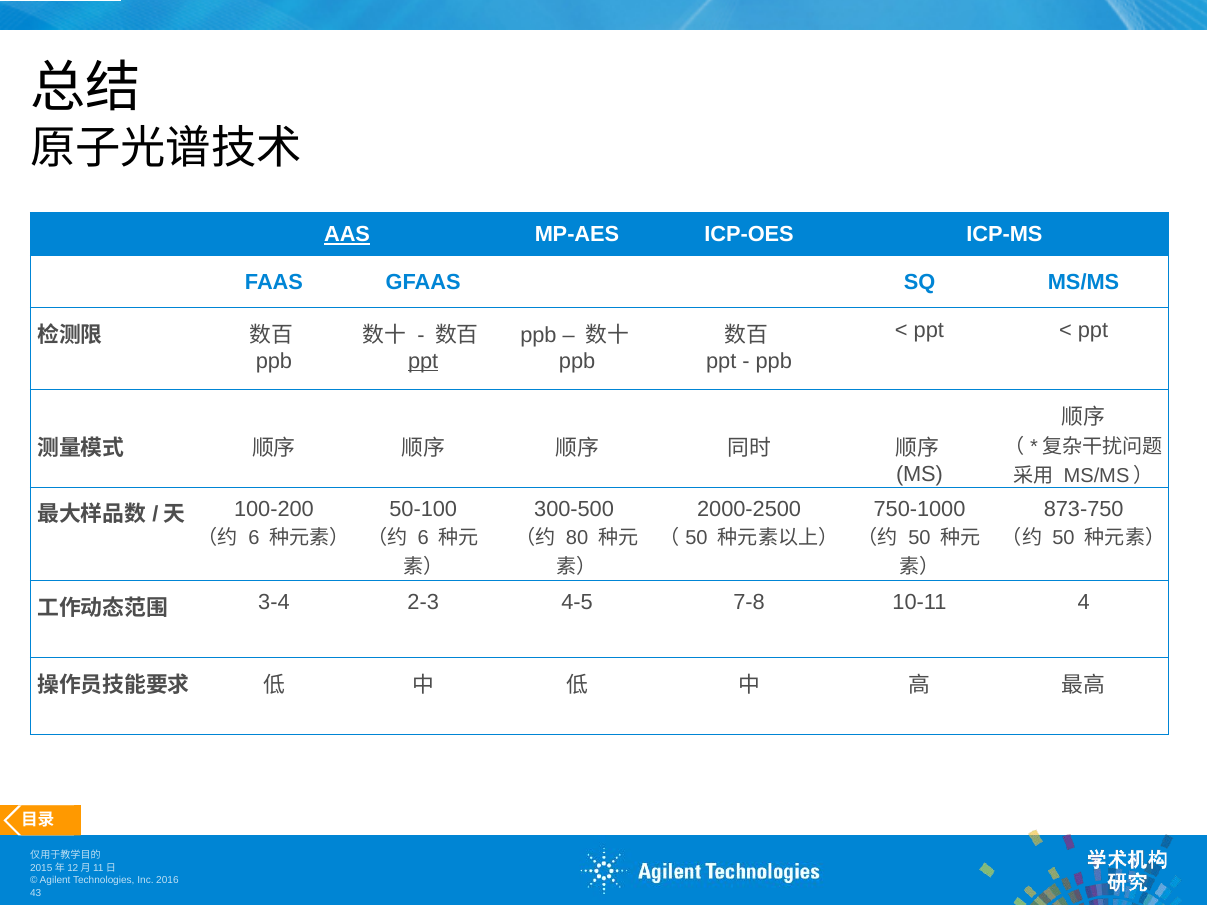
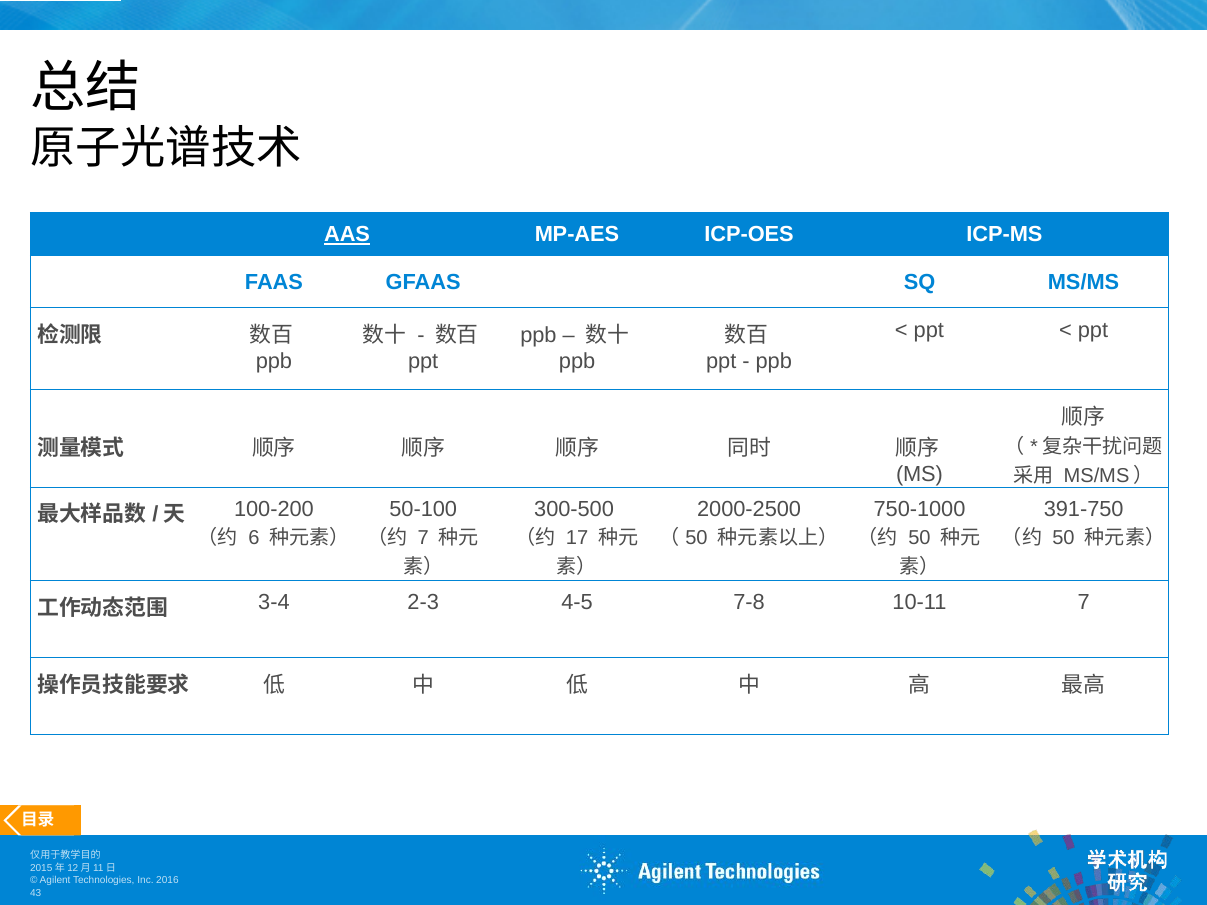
ppt at (423, 361) underline: present -> none
873-750: 873-750 -> 391-750
6 at (423, 538): 6 -> 7
80: 80 -> 17
10-11 4: 4 -> 7
